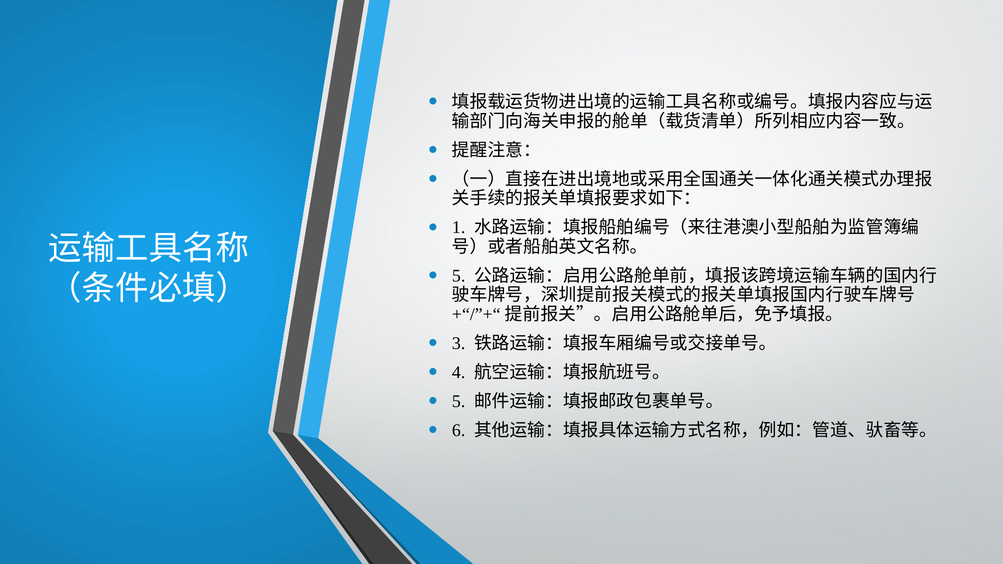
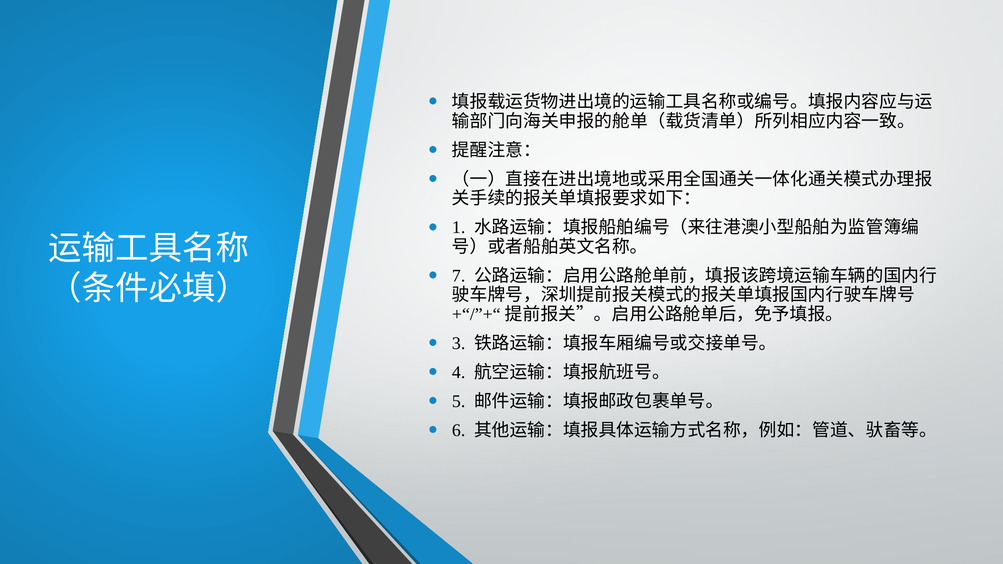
5 at (459, 276): 5 -> 7
